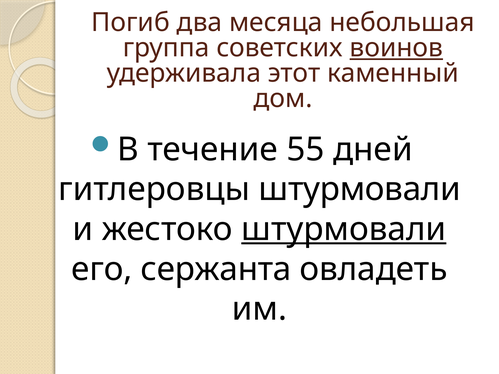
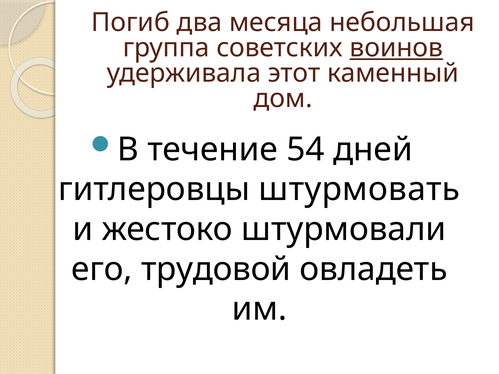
55: 55 -> 54
гитлеровцы штурмовали: штурмовали -> штурмовать
штурмовали at (344, 229) underline: present -> none
сержанта: сержанта -> трудовой
